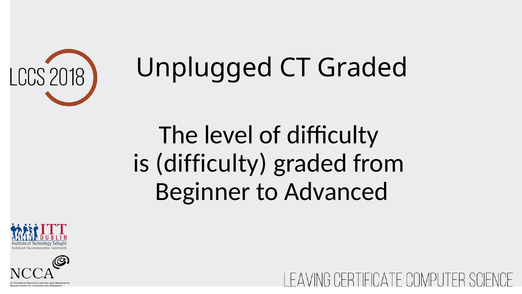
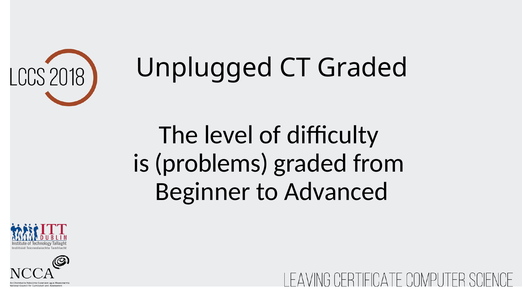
is difficulty: difficulty -> problems
